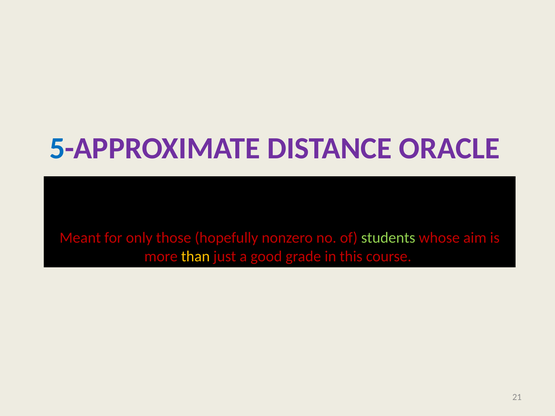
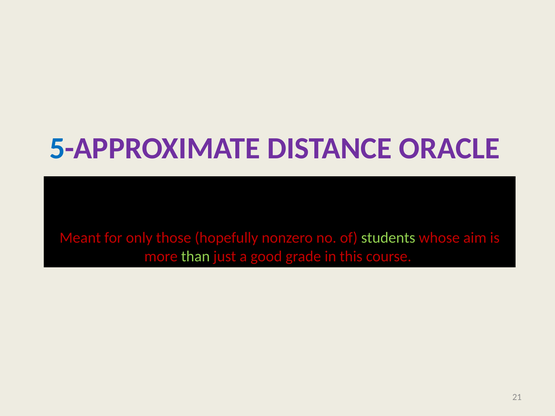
than colour: yellow -> light green
